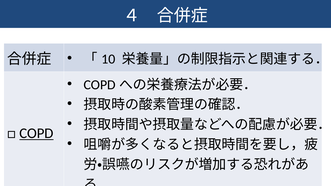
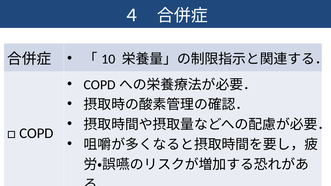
COPD underline: present -> none
